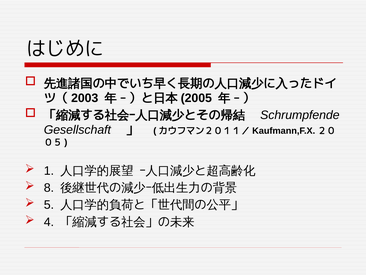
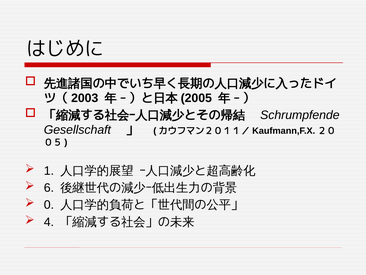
8: 8 -> 6
5: 5 -> 0
